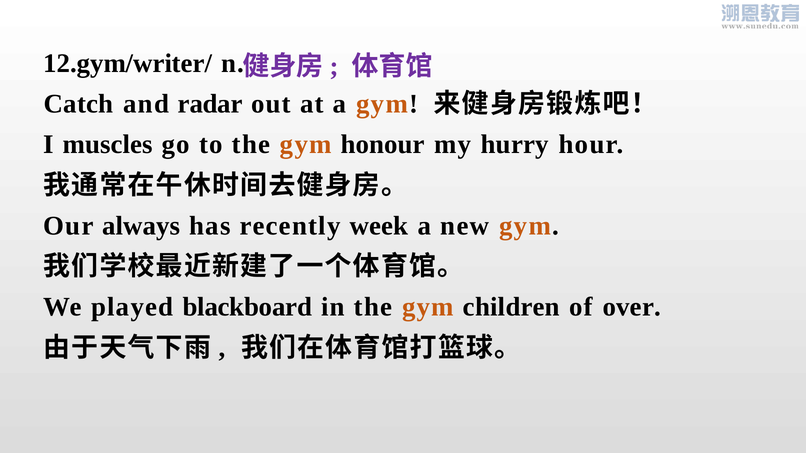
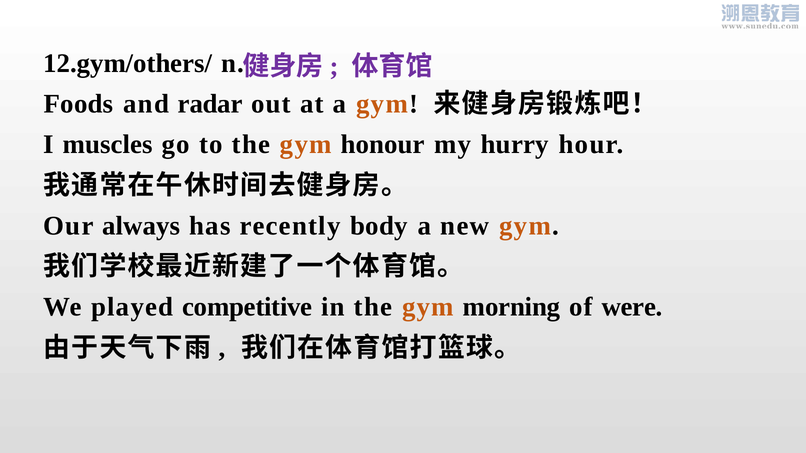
12.gym/writer/: 12.gym/writer/ -> 12.gym/others/
Catch: Catch -> Foods
week: week -> body
blackboard: blackboard -> competitive
children: children -> morning
over: over -> were
